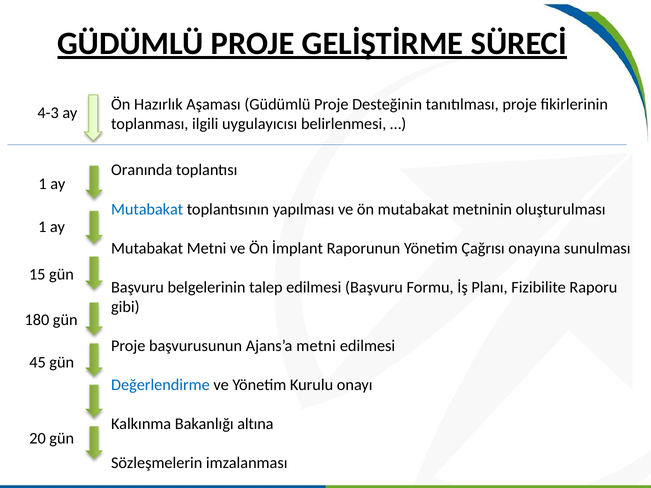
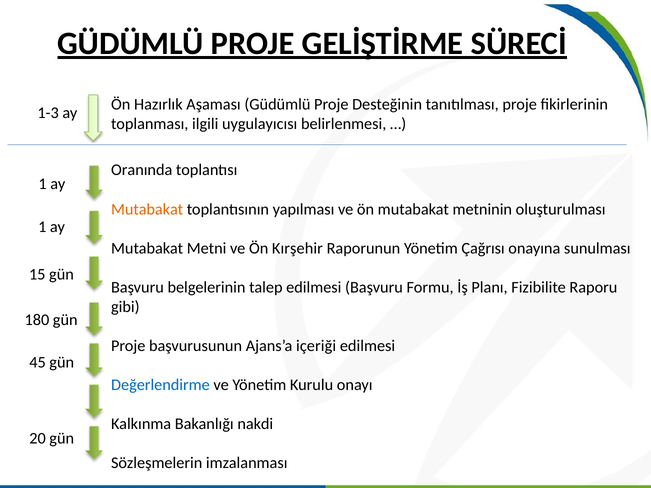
4-3: 4-3 -> 1-3
Mutabakat at (147, 209) colour: blue -> orange
İmplant: İmplant -> Kırşehir
Ajans’a metni: metni -> içeriği
altına: altına -> nakdi
